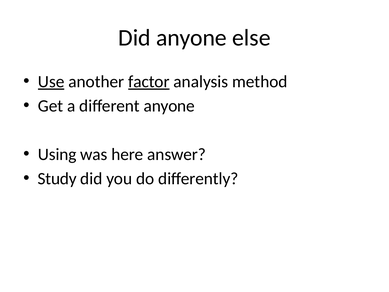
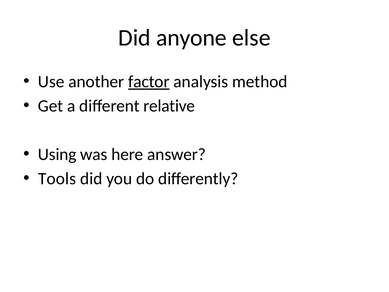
Use underline: present -> none
different anyone: anyone -> relative
Study: Study -> Tools
